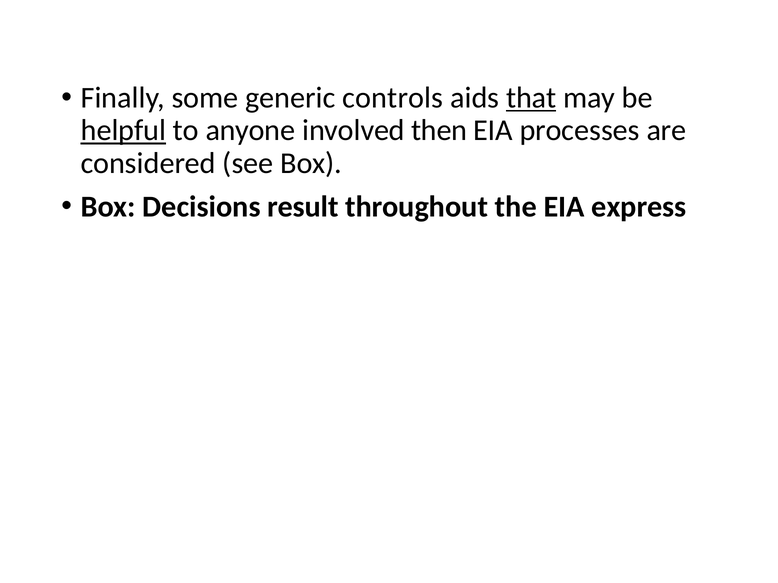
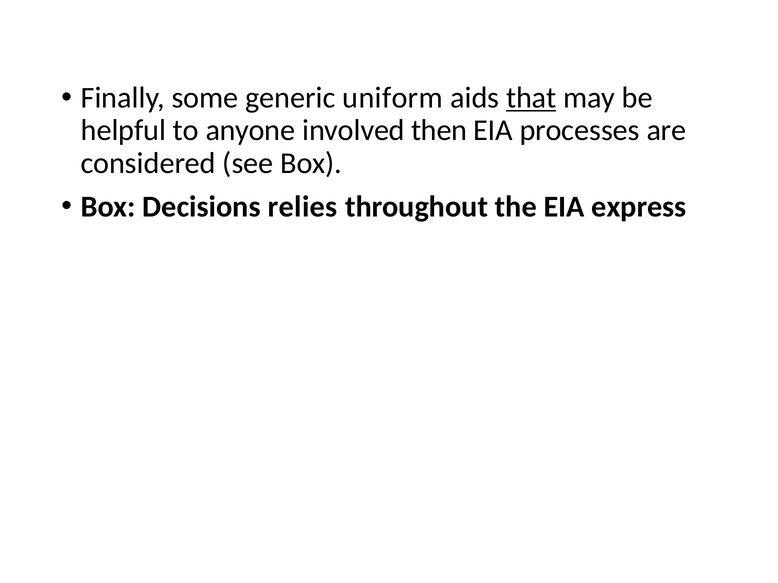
controls: controls -> uniform
helpful underline: present -> none
result: result -> relies
